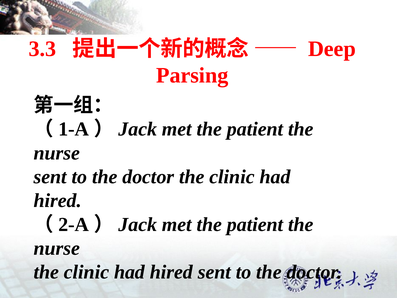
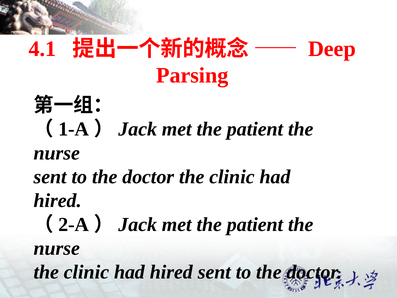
3.3: 3.3 -> 4.1
